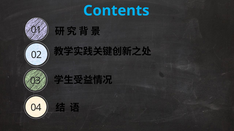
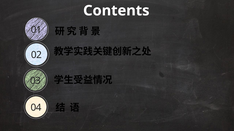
Contents colour: light blue -> white
